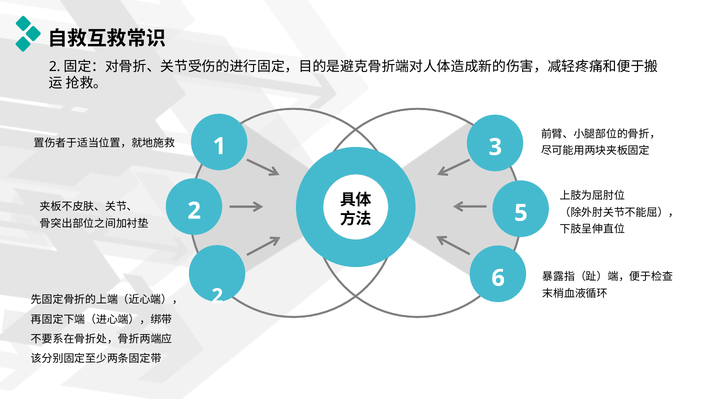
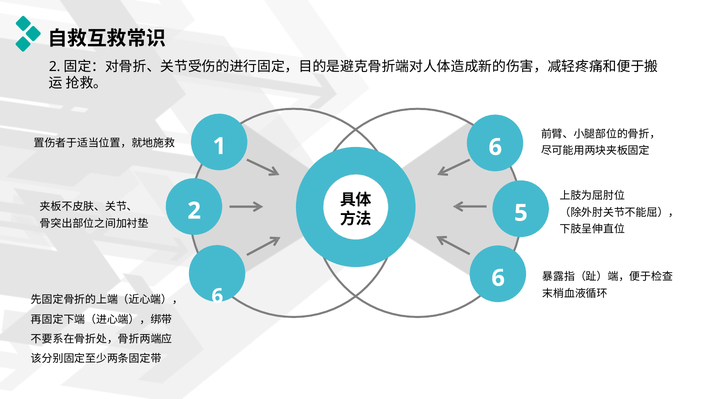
1 3: 3 -> 6
2 at (217, 296): 2 -> 6
